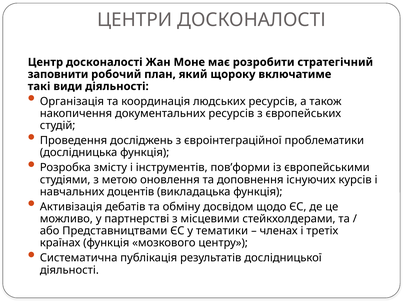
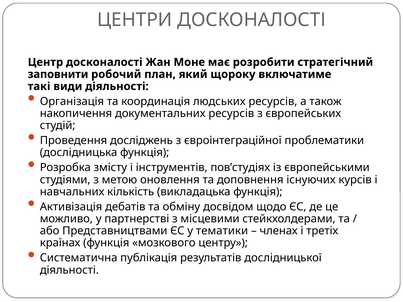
пов’форми: пов’форми -> пов’студіях
доцентів: доцентів -> кількість
